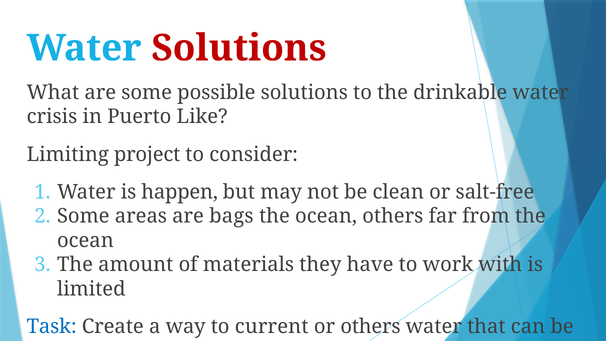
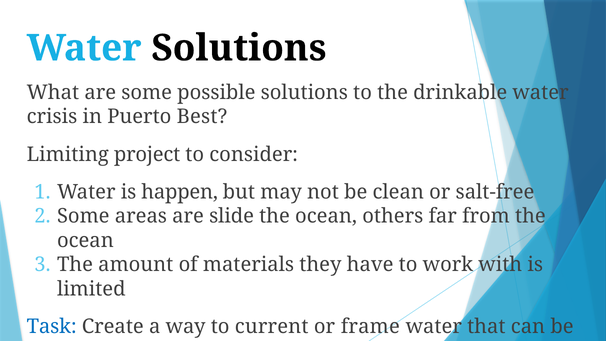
Solutions at (239, 48) colour: red -> black
Like: Like -> Best
bags: bags -> slide
or others: others -> frame
